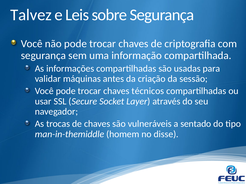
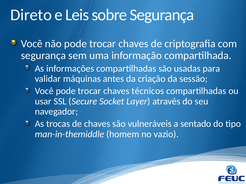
Talvez: Talvez -> Direto
disse: disse -> vazio
